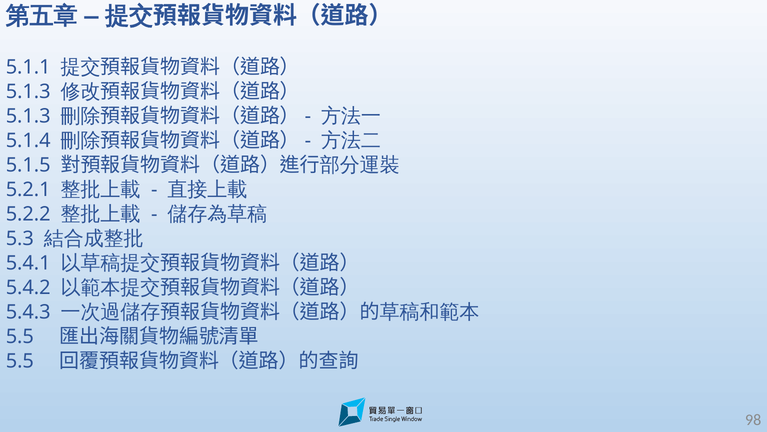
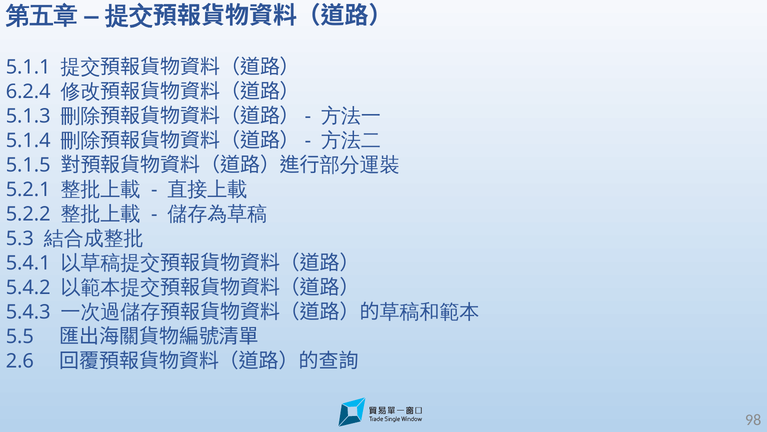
5.1.3 at (28, 91): 5.1.3 -> 6.2.4
5.5 at (20, 361): 5.5 -> 2.6
